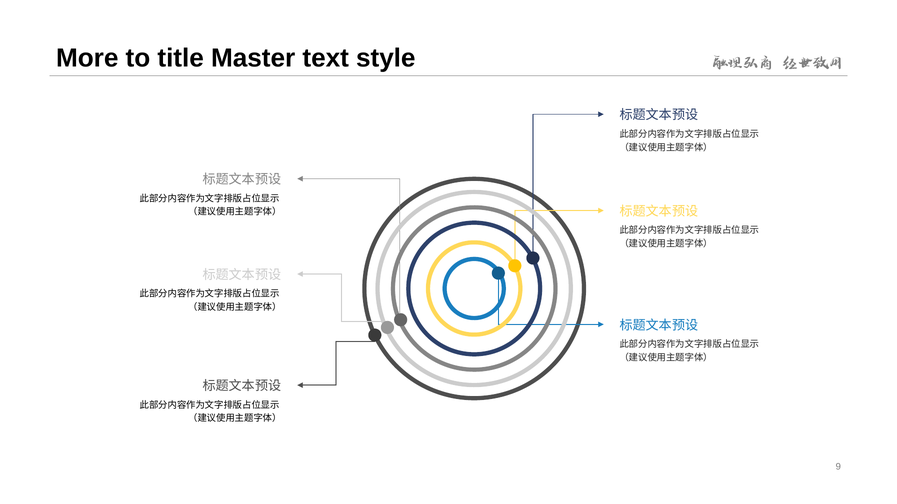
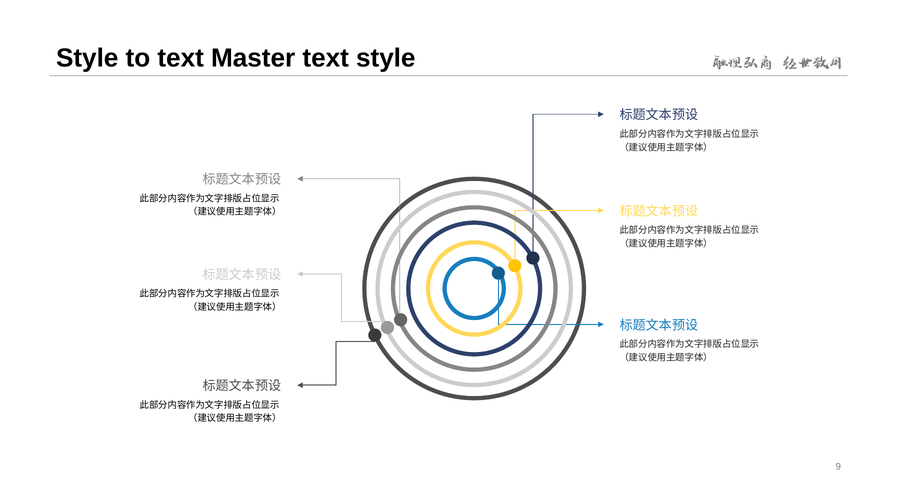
More at (87, 58): More -> Style
to title: title -> text
